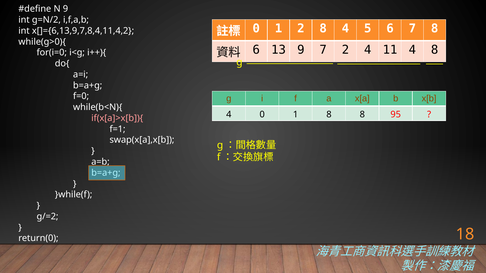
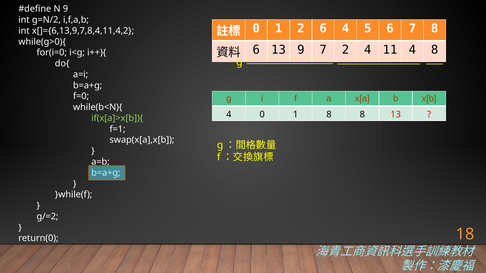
2 8: 8 -> 6
8 95: 95 -> 13
if(x[a]>x[b]){ colour: pink -> light green
